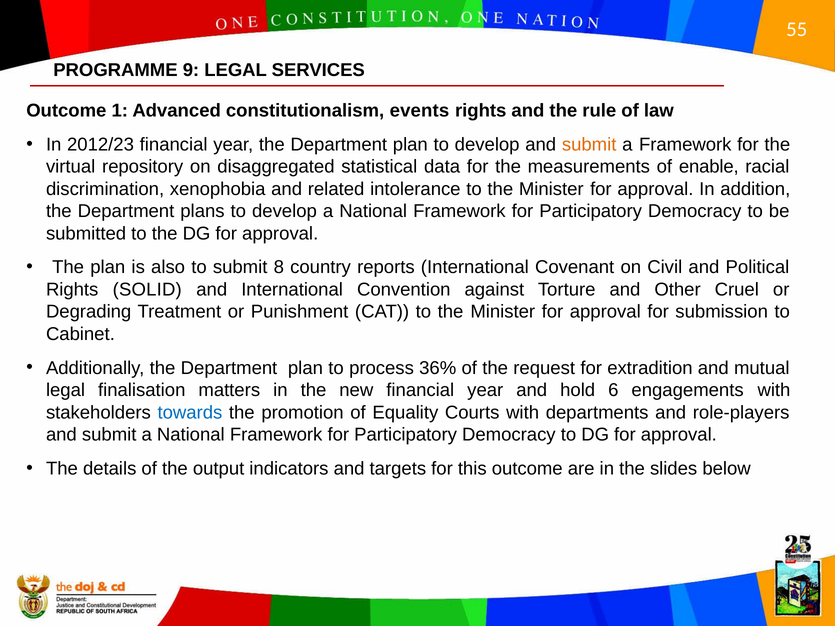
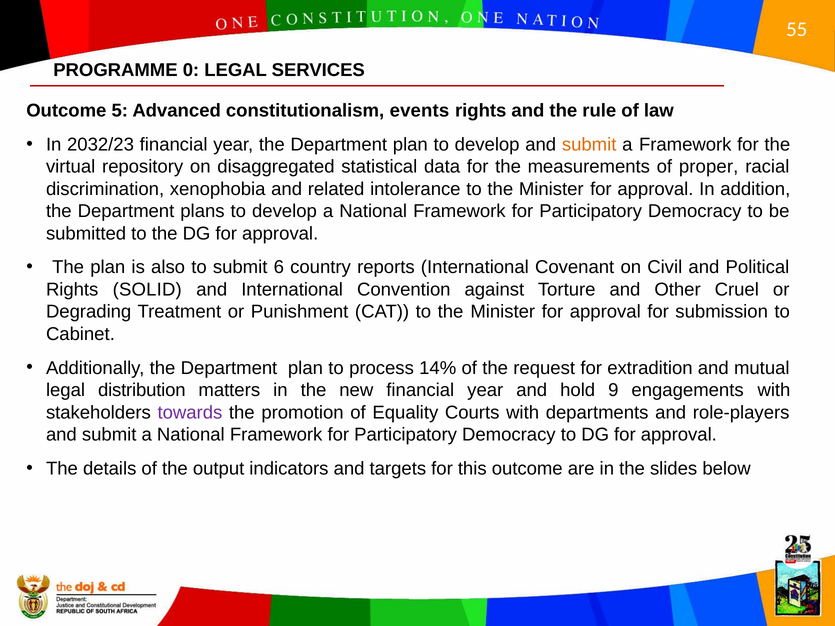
9: 9 -> 0
1: 1 -> 5
2012/23: 2012/23 -> 2032/23
enable: enable -> proper
8: 8 -> 6
36%: 36% -> 14%
finalisation: finalisation -> distribution
6: 6 -> 9
towards colour: blue -> purple
